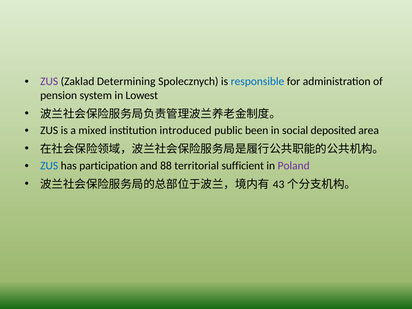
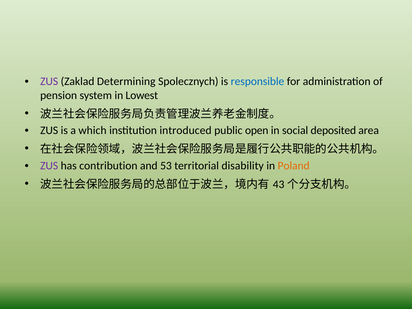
mixed: mixed -> which
been: been -> open
ZUS at (49, 166) colour: blue -> purple
participation: participation -> contribution
88: 88 -> 53
sufficient: sufficient -> disability
Poland colour: purple -> orange
